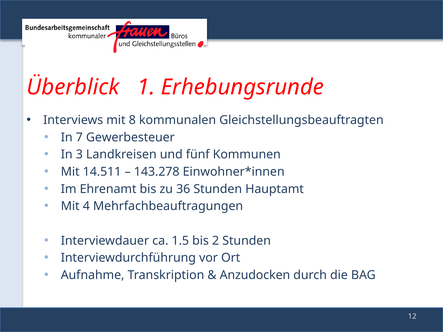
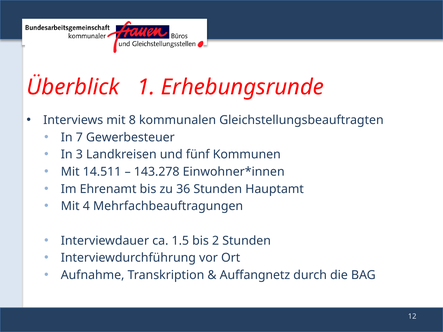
Anzudocken: Anzudocken -> Auffangnetz
